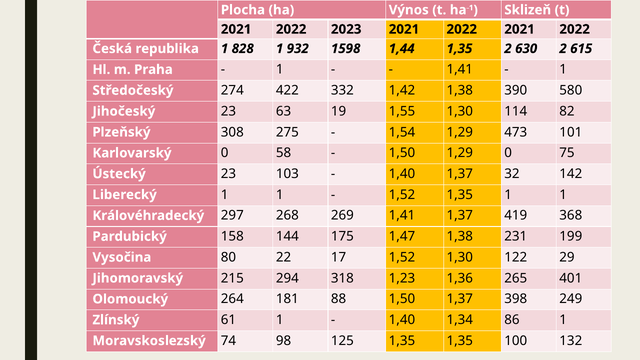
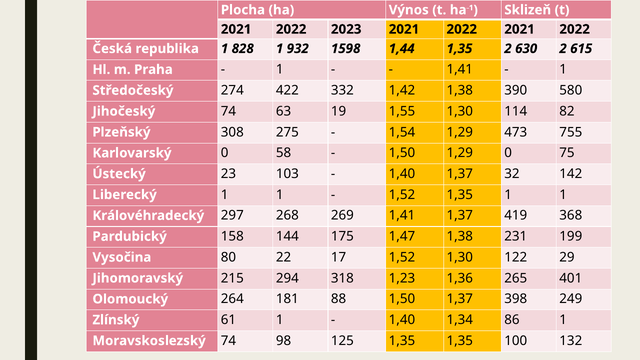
Jihočeský 23: 23 -> 74
101: 101 -> 755
